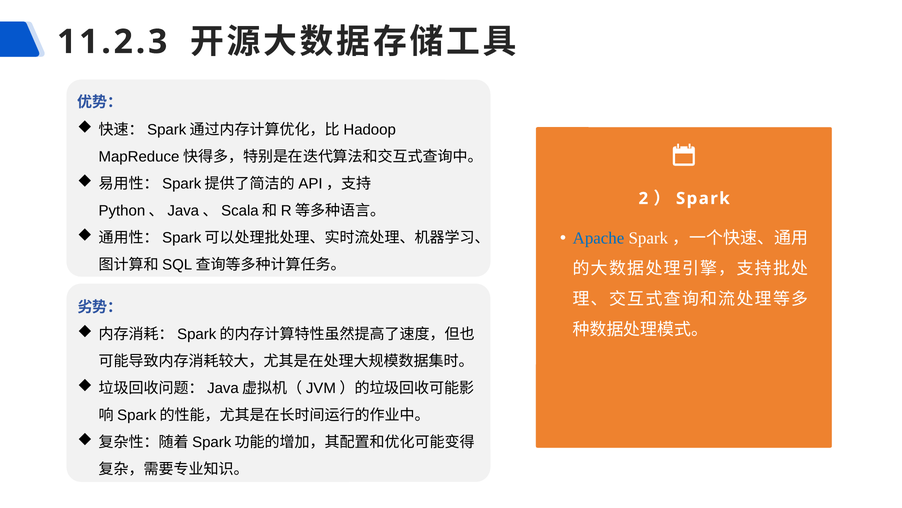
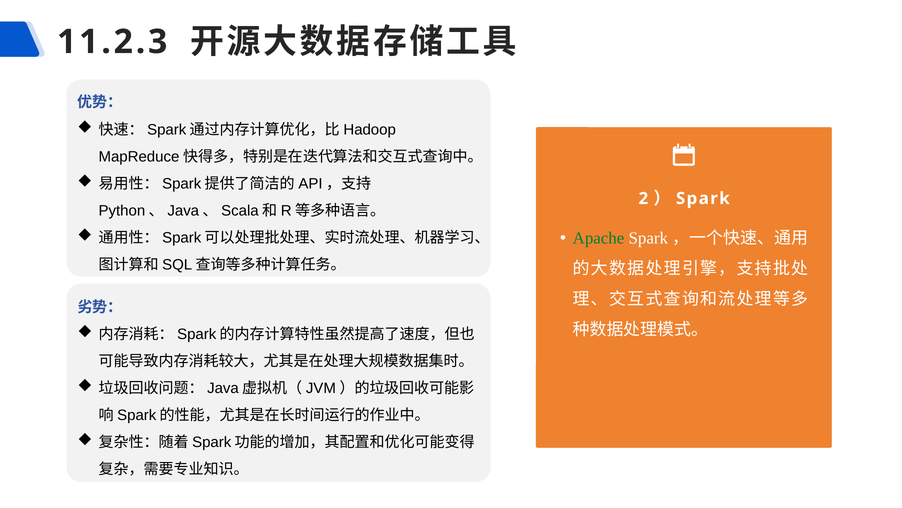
Apache colour: blue -> green
